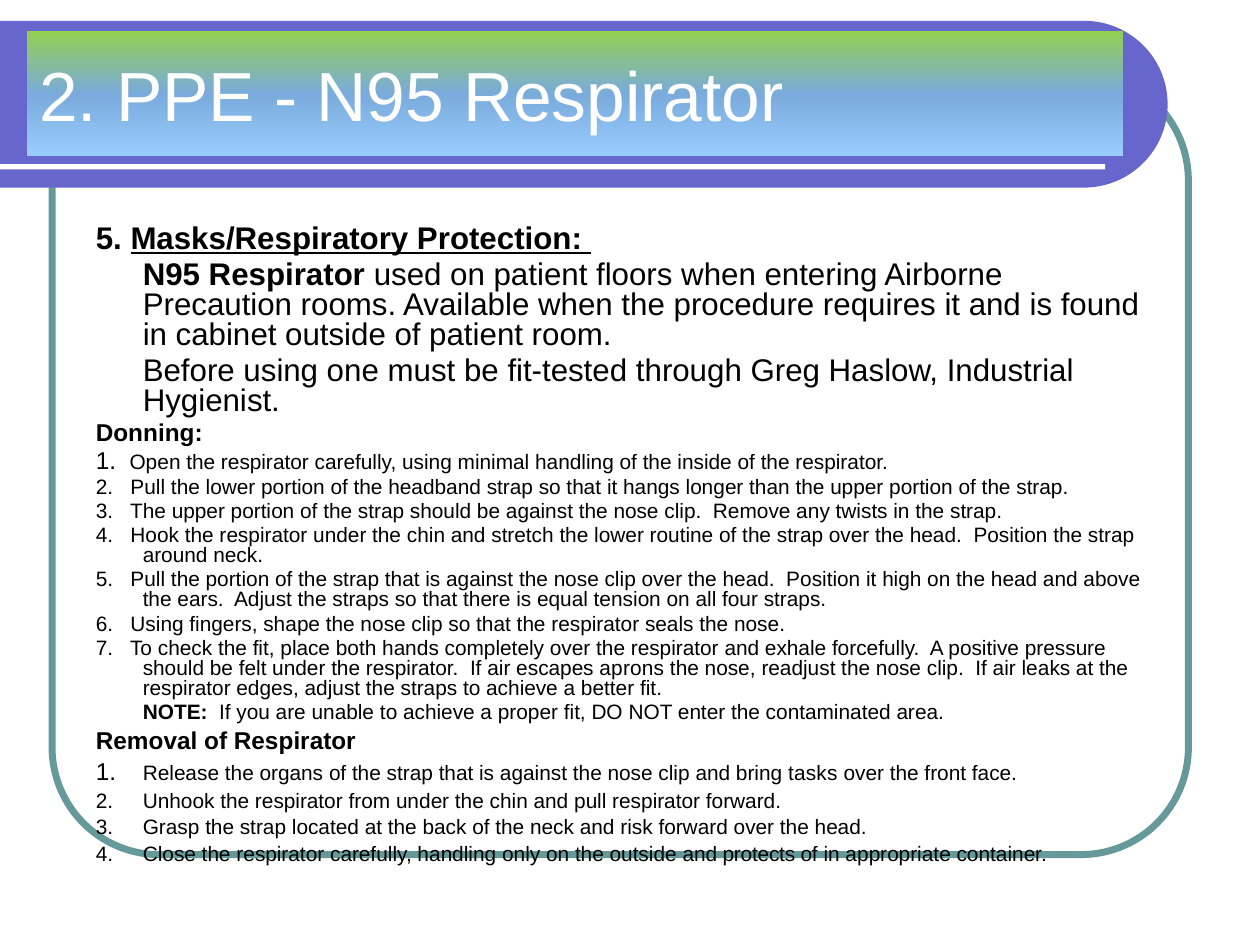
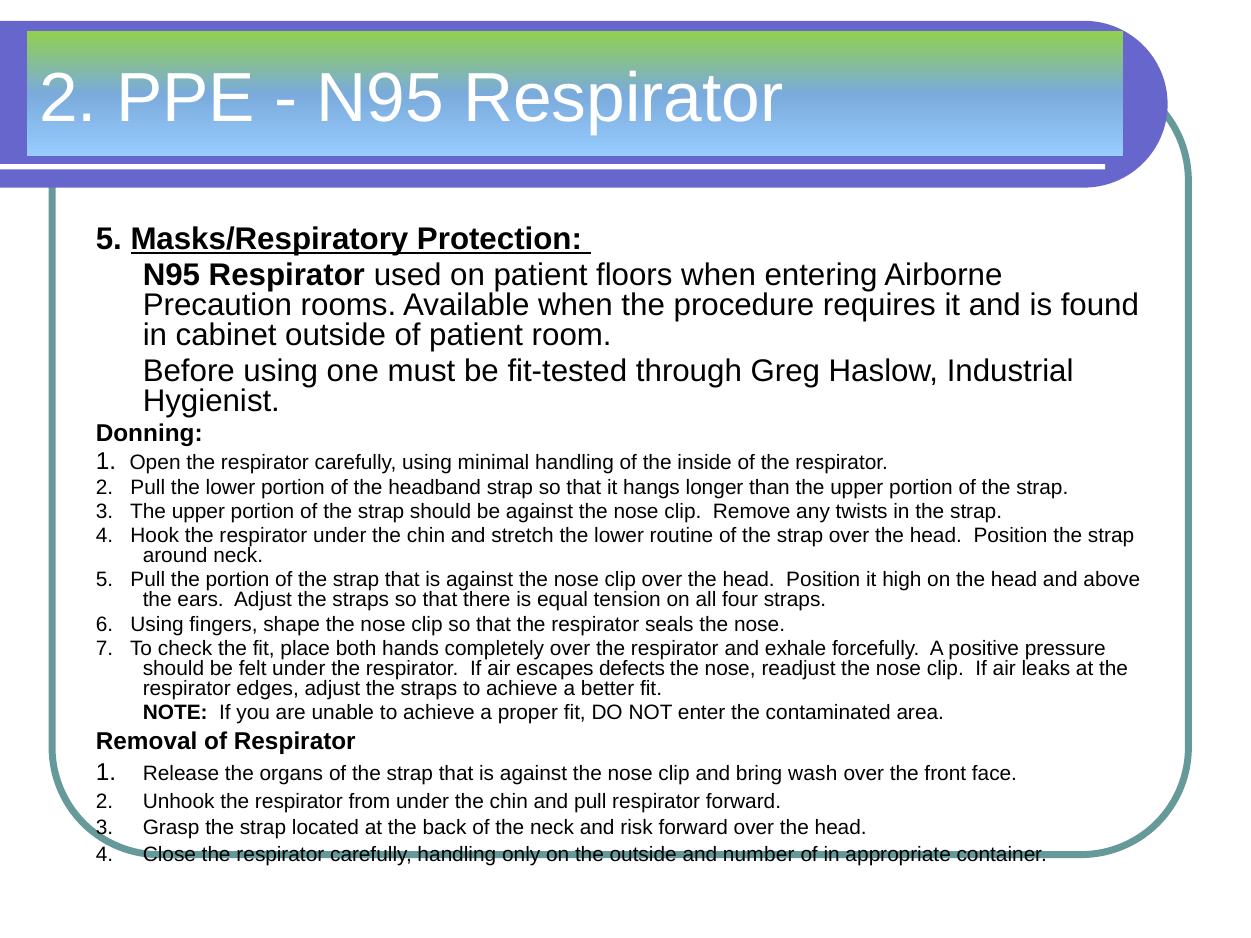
aprons: aprons -> defects
tasks: tasks -> wash
protects: protects -> number
